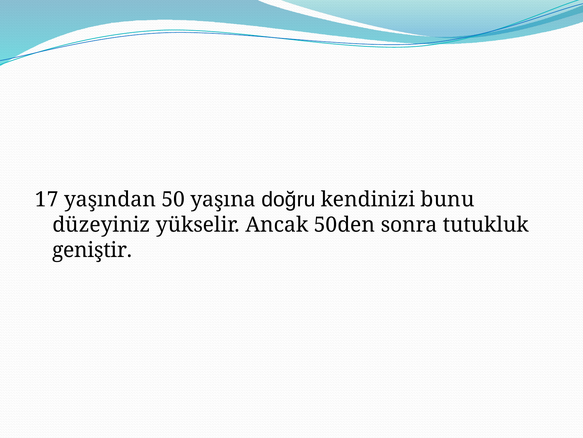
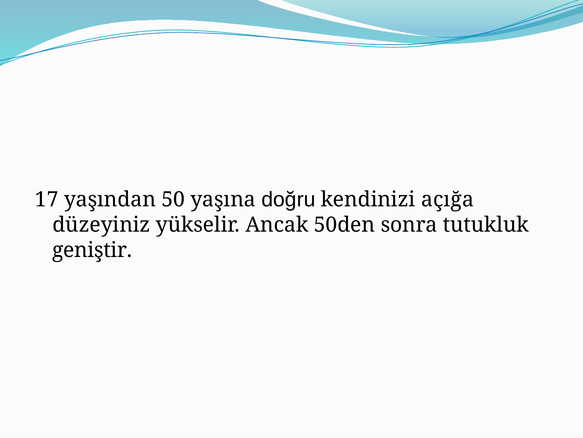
bunu: bunu -> açığa
